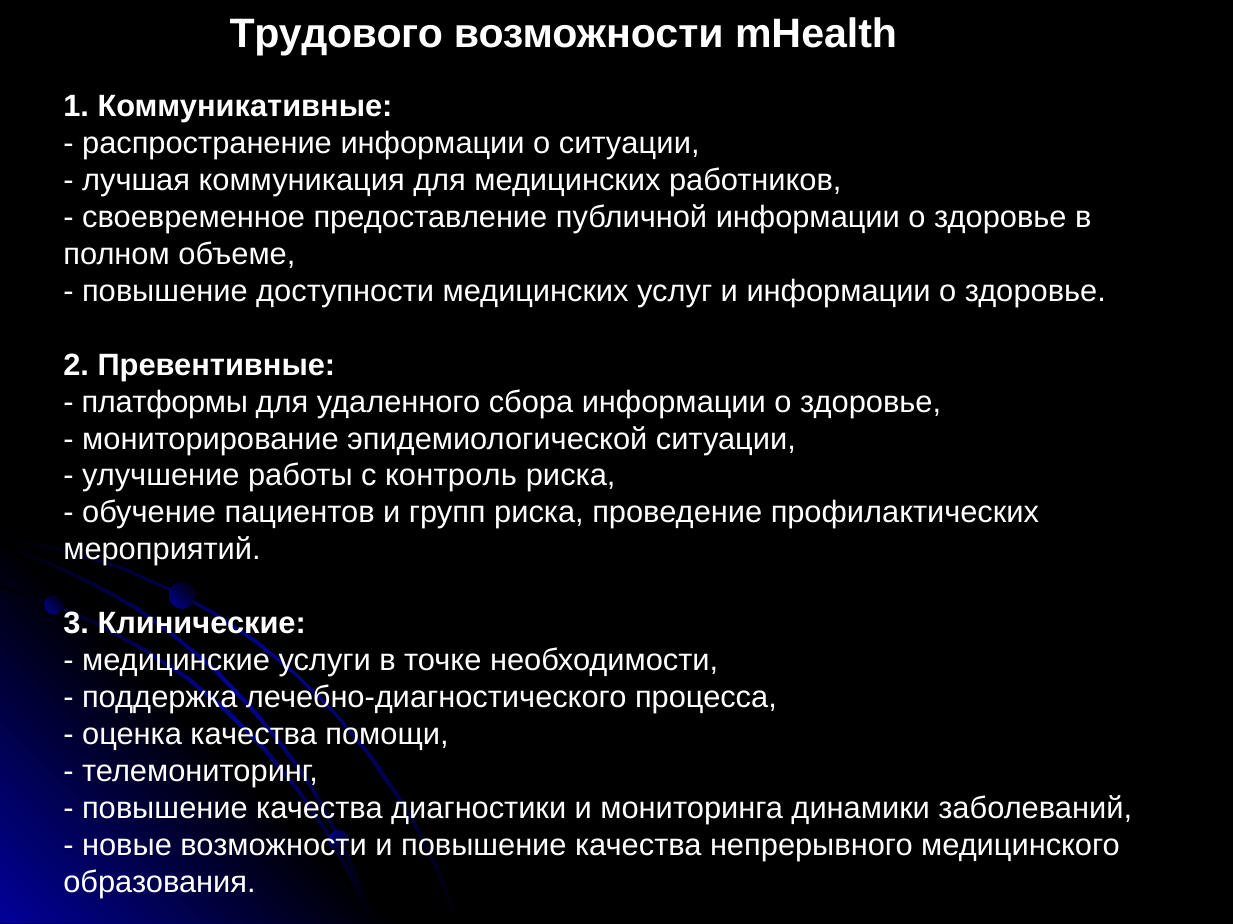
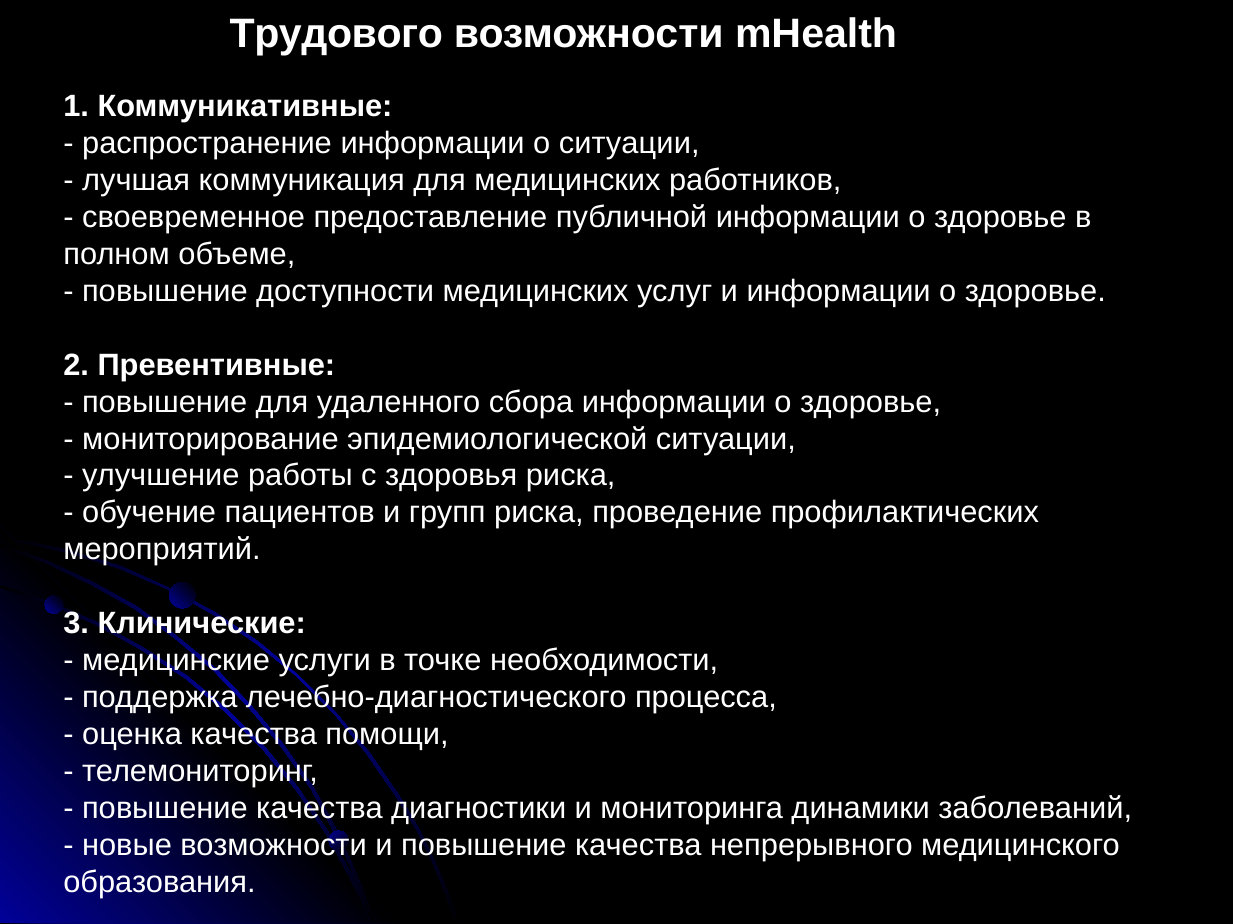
платформы at (165, 402): платформы -> повышение
контроль: контроль -> здоровья
